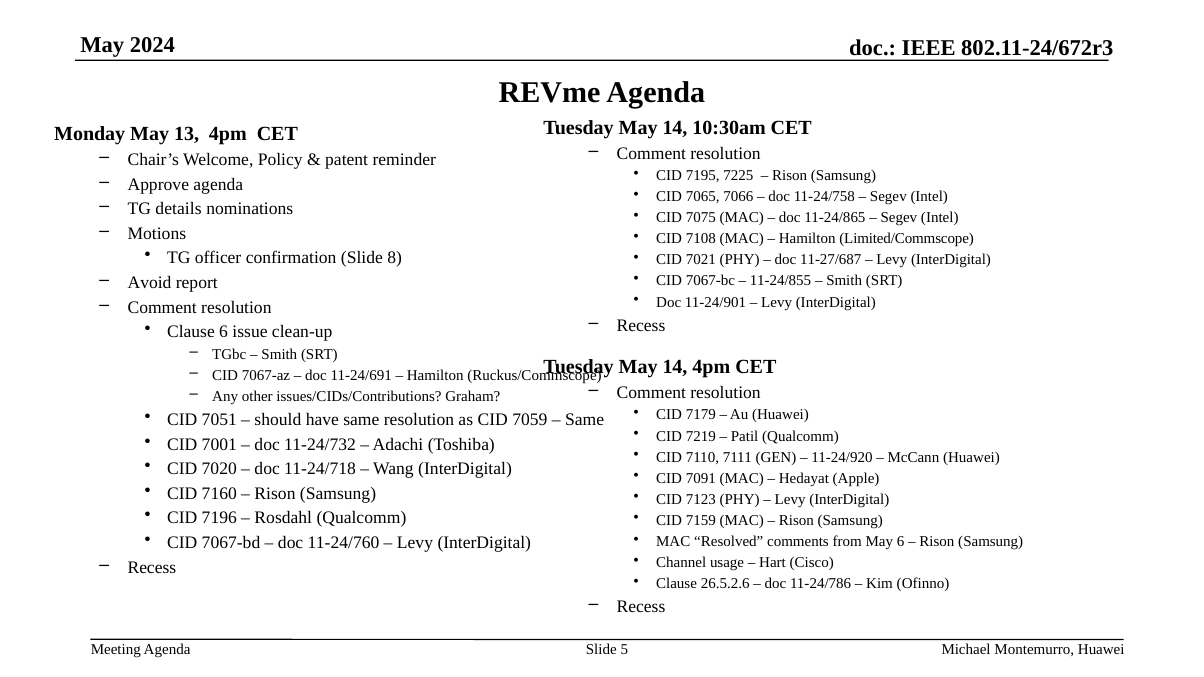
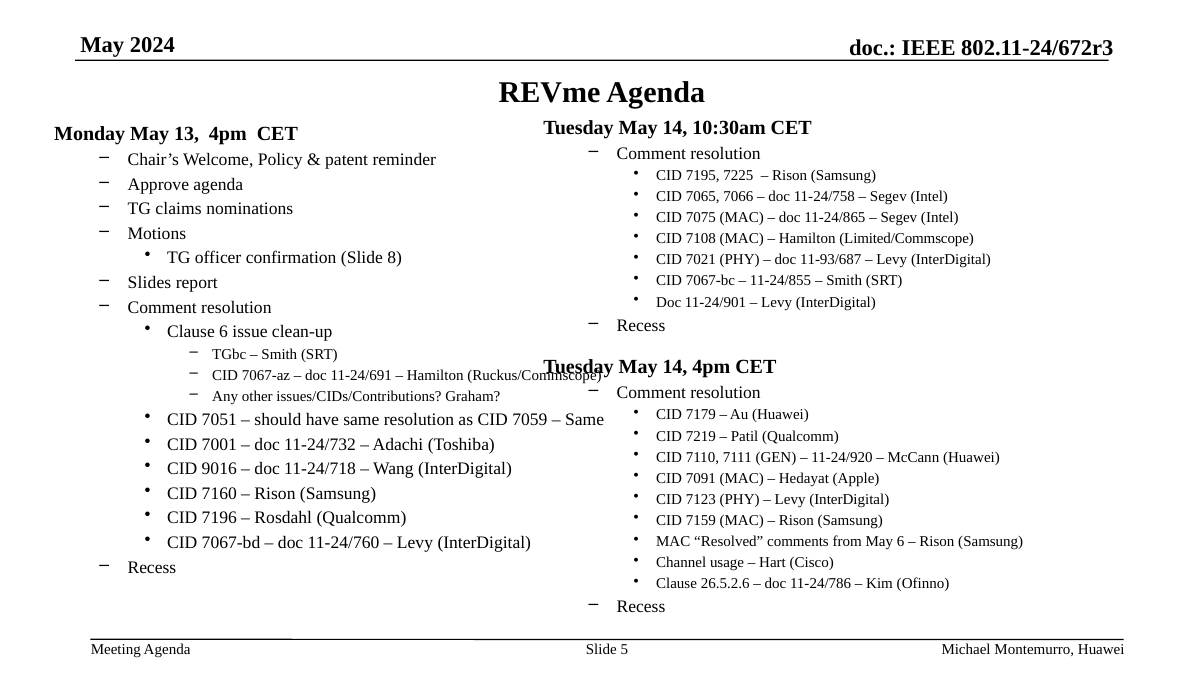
details: details -> claims
11-27/687: 11-27/687 -> 11-93/687
Avoid: Avoid -> Slides
7020: 7020 -> 9016
